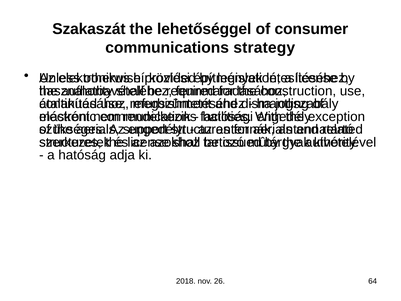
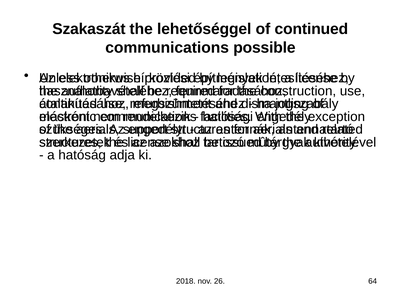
of consumer: consumer -> continued
strategy: strategy -> possible
